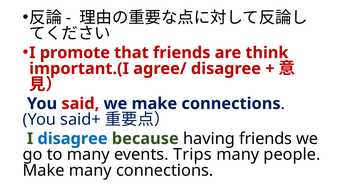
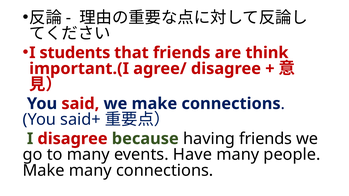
promote: promote -> students
disagree at (73, 139) colour: blue -> red
Trips: Trips -> Have
